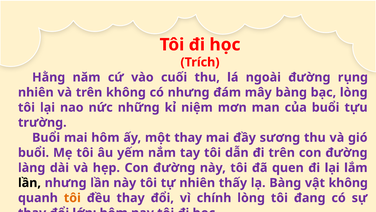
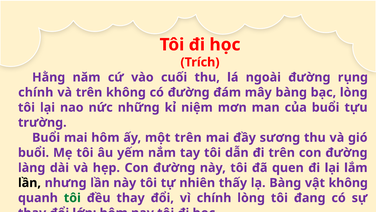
nhiên at (36, 92): nhiên -> chính
có nhưng: nhưng -> đường
một thay: thay -> trên
tôi at (72, 197) colour: orange -> green
